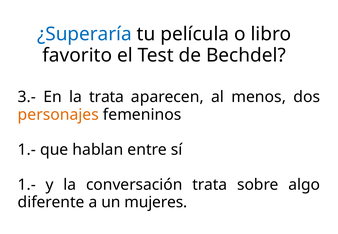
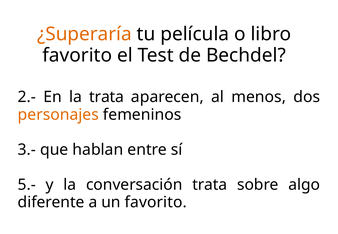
¿Superaría colour: blue -> orange
3.-: 3.- -> 2.-
1.- at (27, 150): 1.- -> 3.-
1.- at (27, 185): 1.- -> 5.-
un mujeres: mujeres -> favorito
